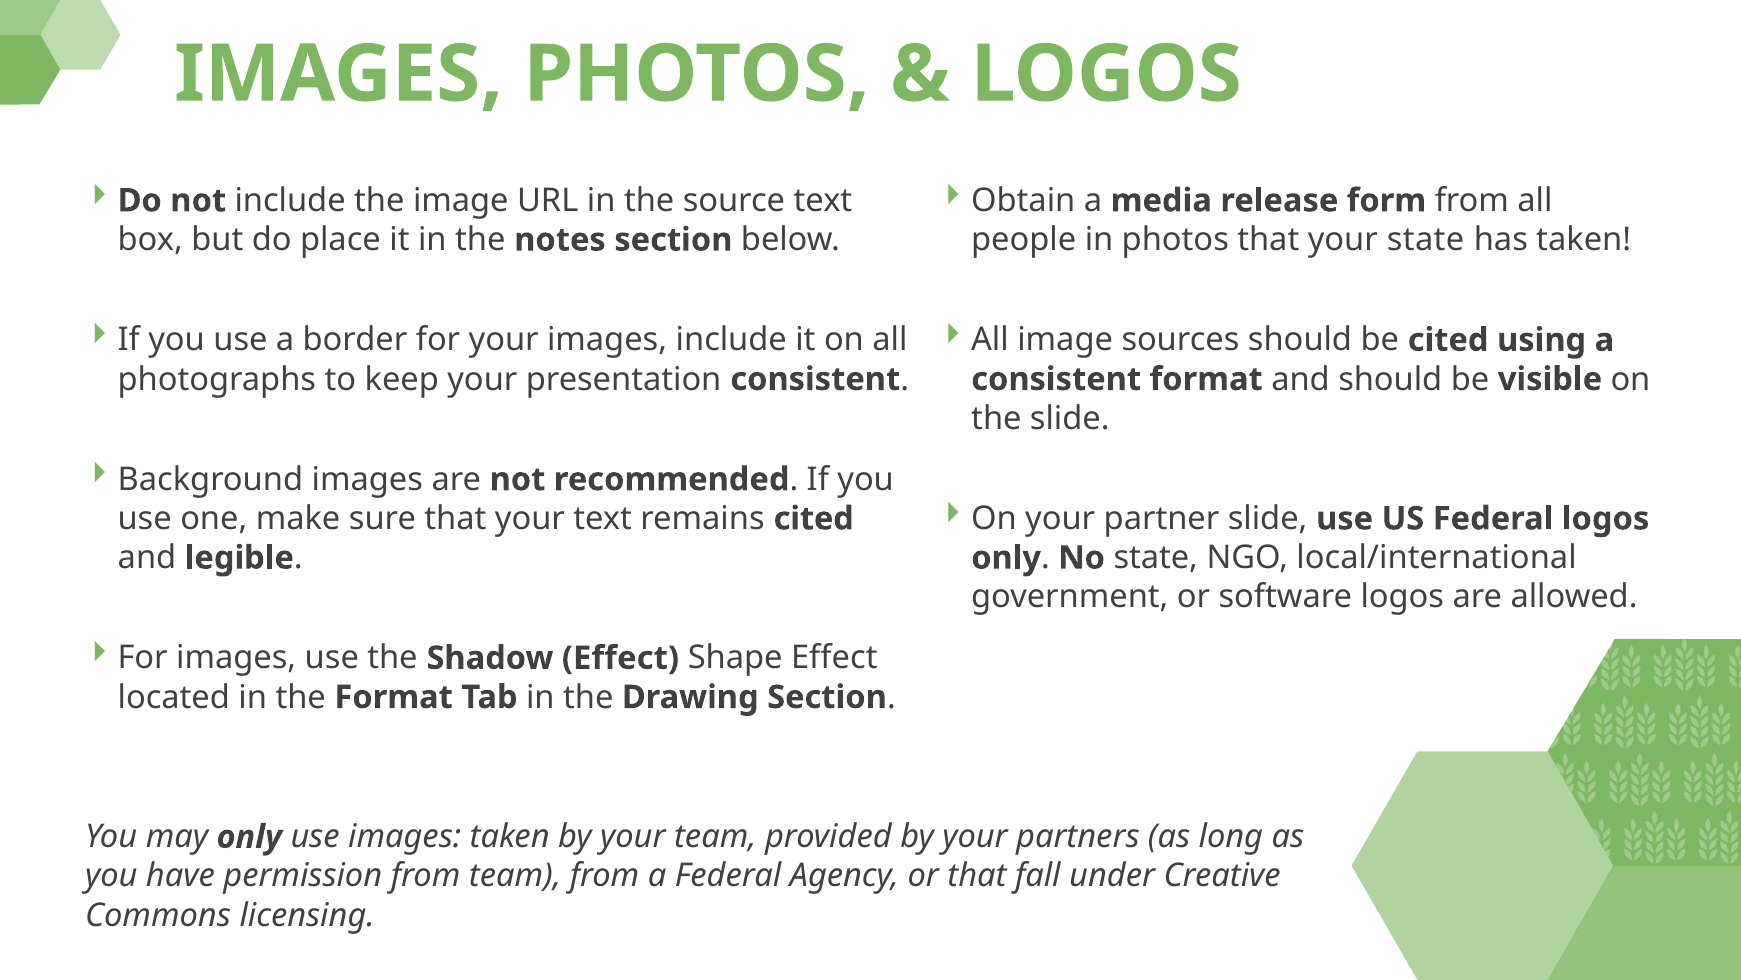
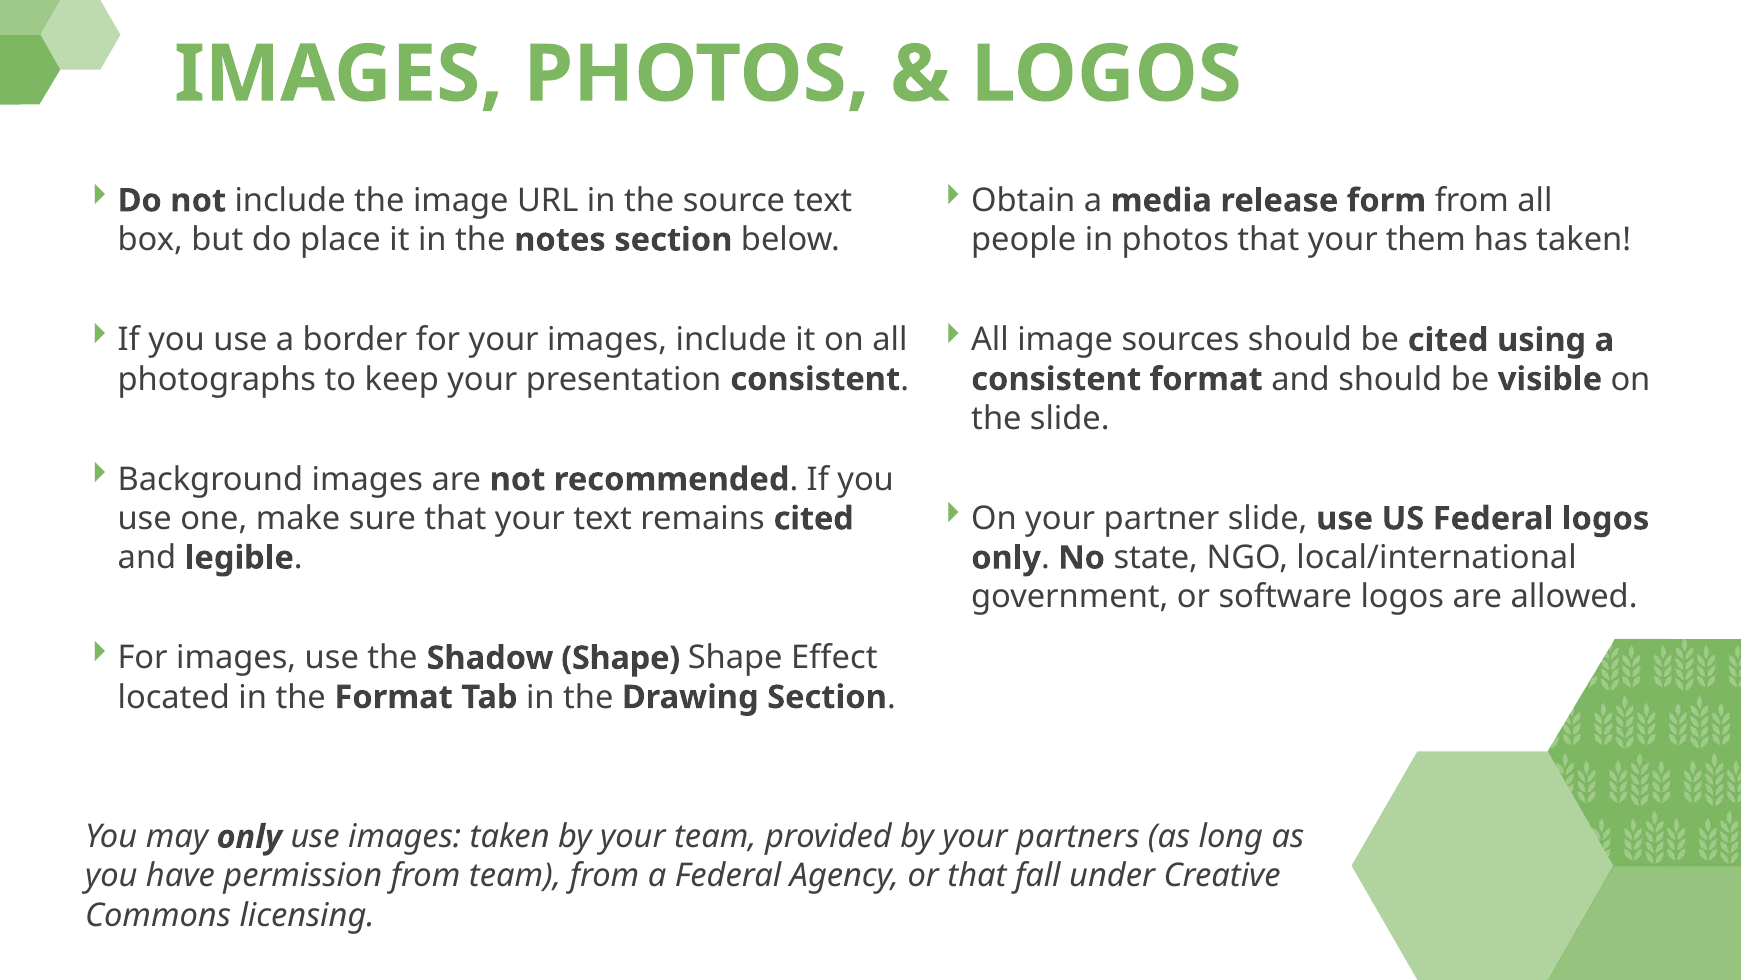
your state: state -> them
Shadow Effect: Effect -> Shape
